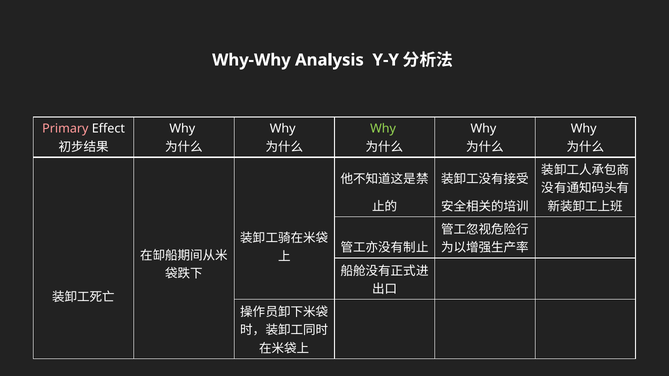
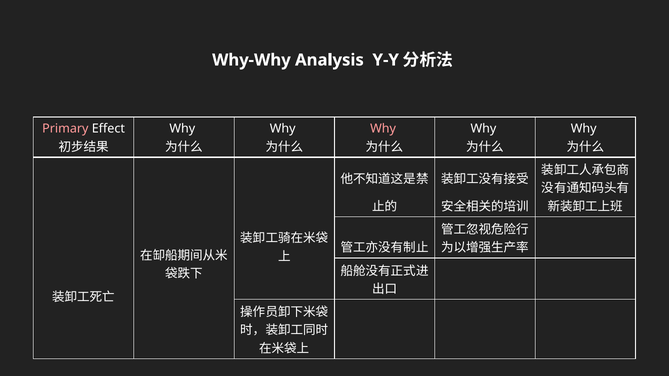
Why at (383, 129) colour: light green -> pink
